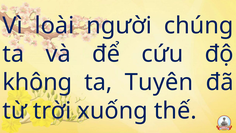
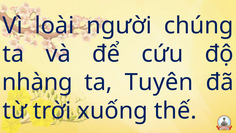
không: không -> nhàng
